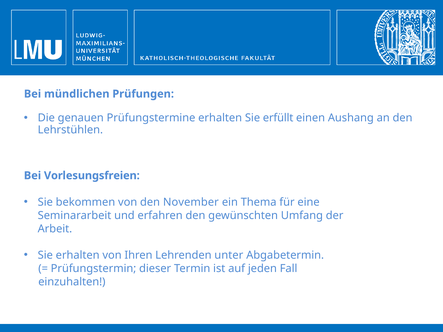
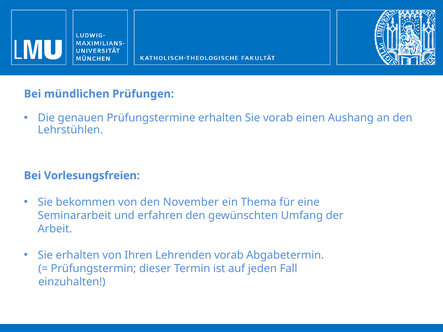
Sie erfüllt: erfüllt -> vorab
Lehrenden unter: unter -> vorab
